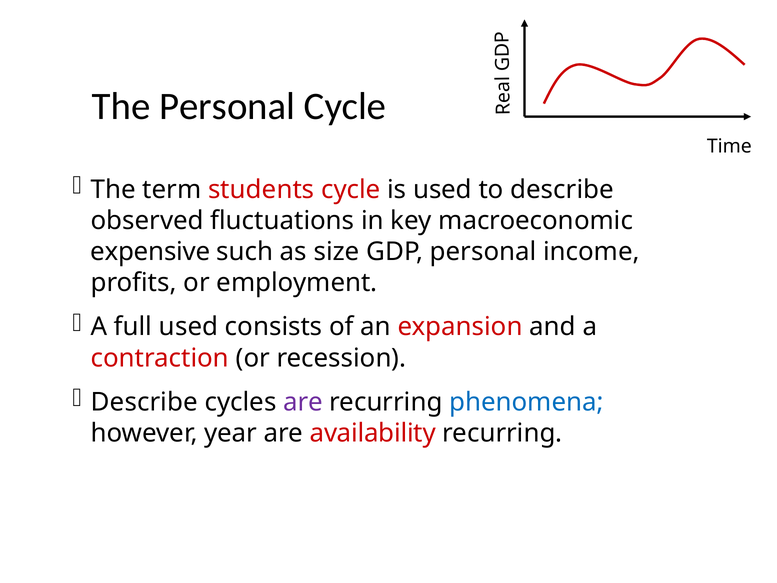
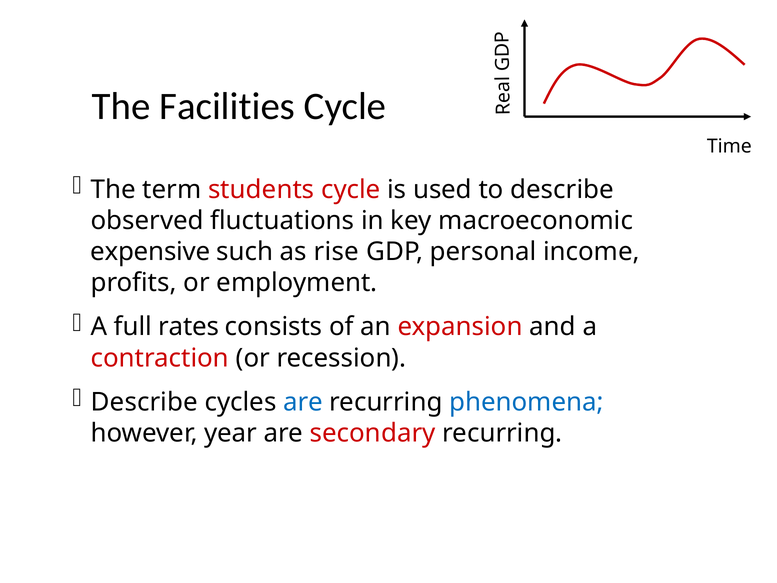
The Personal: Personal -> Facilities
size: size -> rise
full used: used -> rates
are at (303, 402) colour: purple -> blue
availability: availability -> secondary
